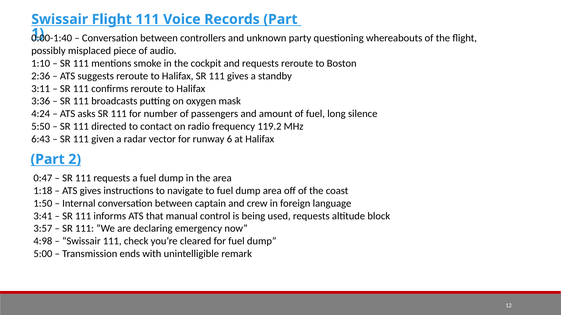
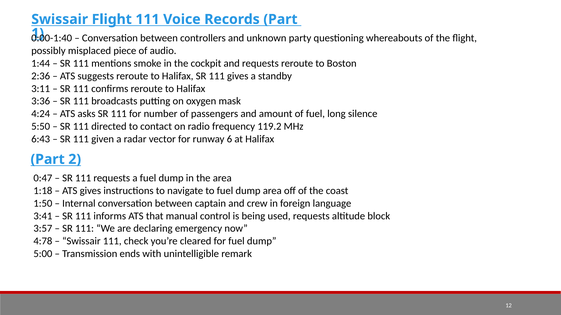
1:10: 1:10 -> 1:44
4:98: 4:98 -> 4:78
